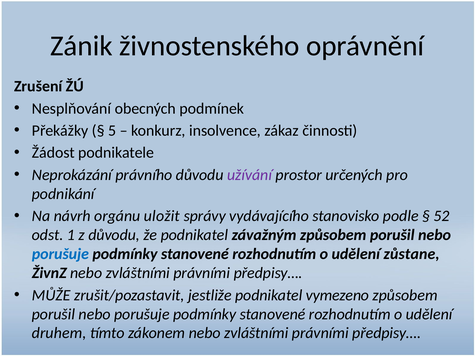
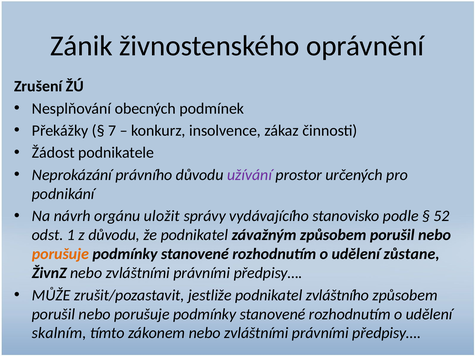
5: 5 -> 7
porušuje at (60, 254) colour: blue -> orange
vymezeno: vymezeno -> zvláštního
druhem: druhem -> skalním
